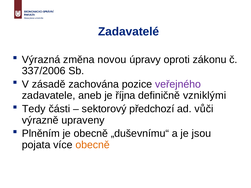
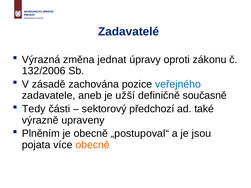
novou: novou -> jednat
337/2006: 337/2006 -> 132/2006
veřejného colour: purple -> blue
října: října -> užší
vzniklými: vzniklými -> současně
vůči: vůči -> také
„duševnímu“: „duševnímu“ -> „postupoval“
